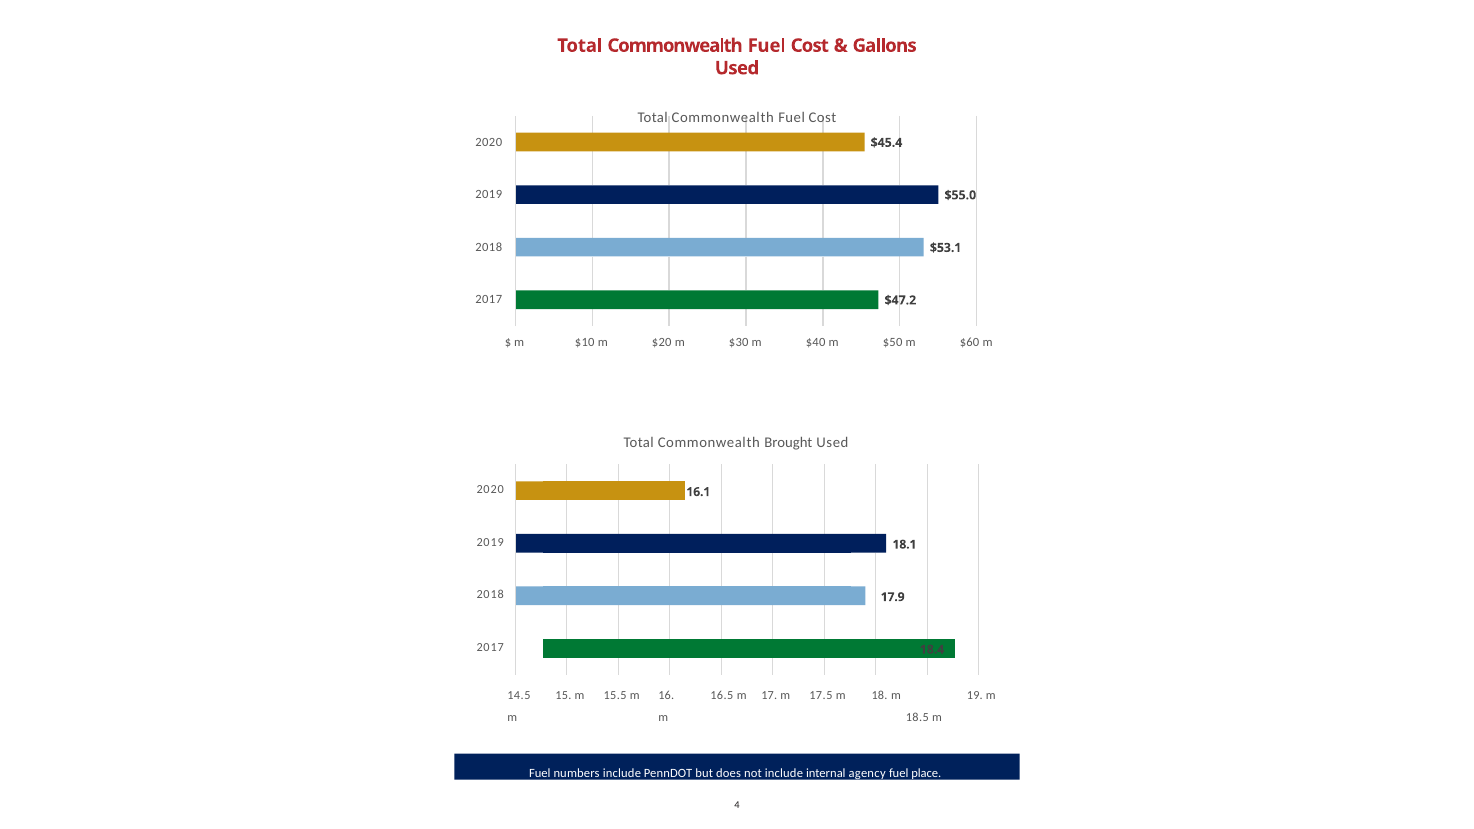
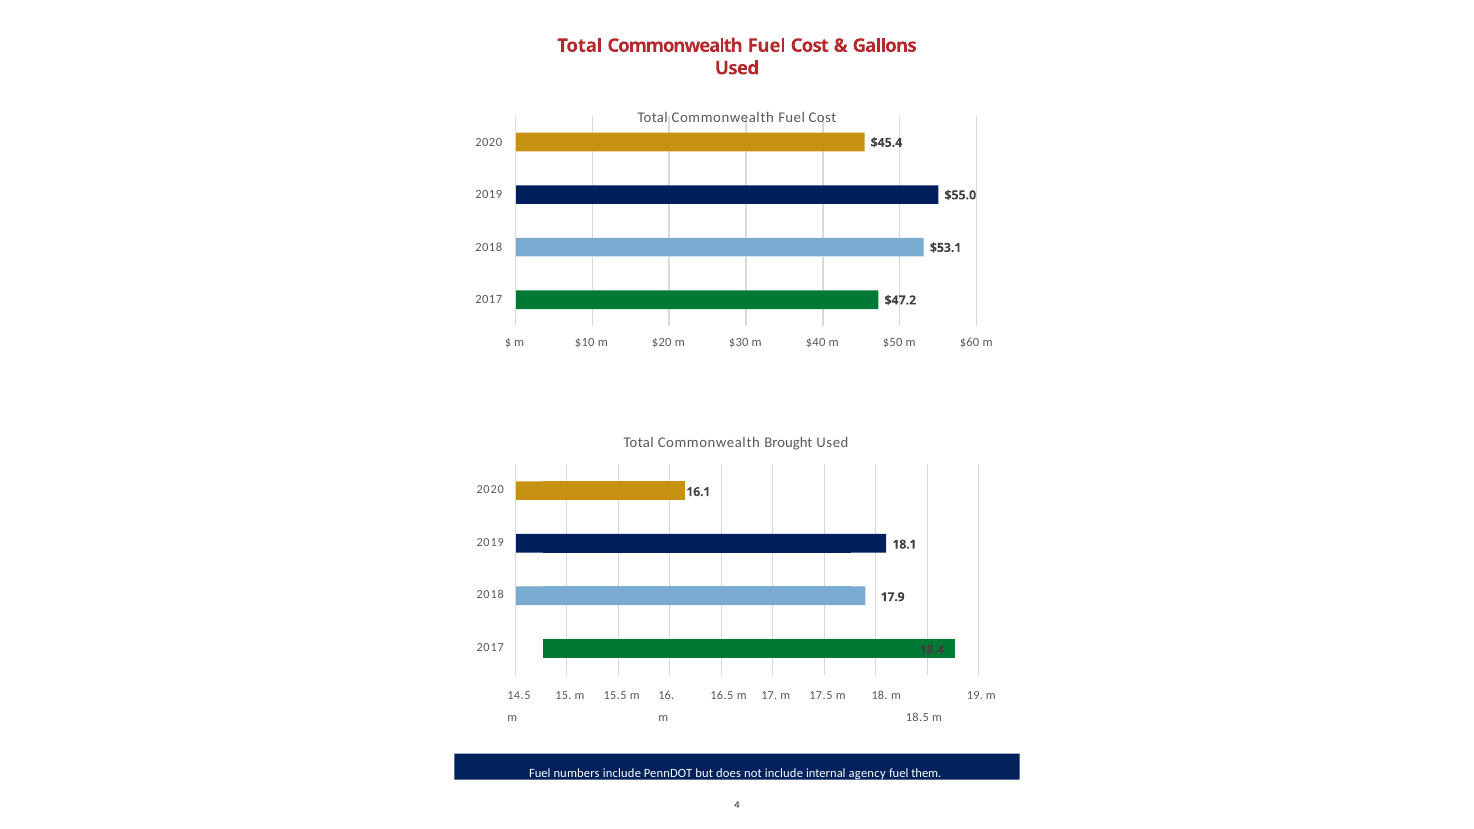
place: place -> them
